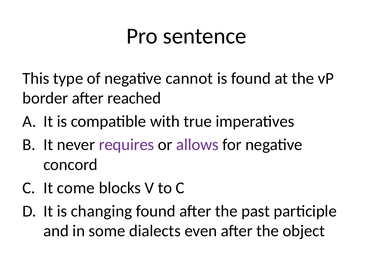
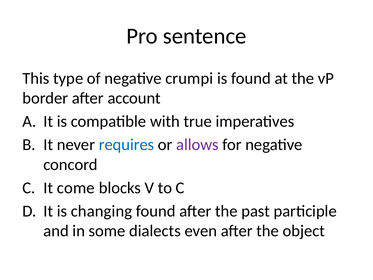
cannot: cannot -> crumpi
reached: reached -> account
requires colour: purple -> blue
